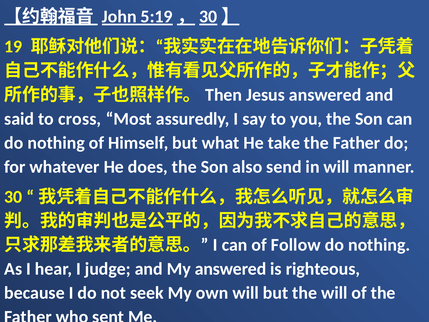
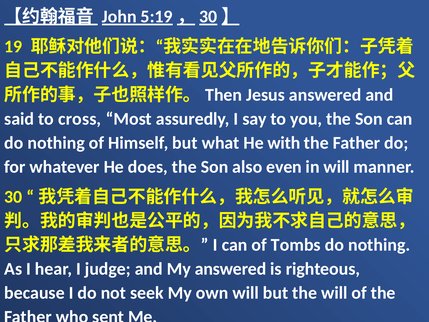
take: take -> with
send: send -> even
Follow: Follow -> Tombs
